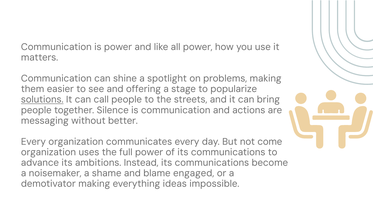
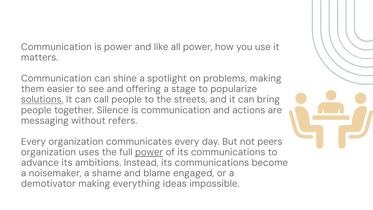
better: better -> refers
come: come -> peers
power at (149, 152) underline: none -> present
